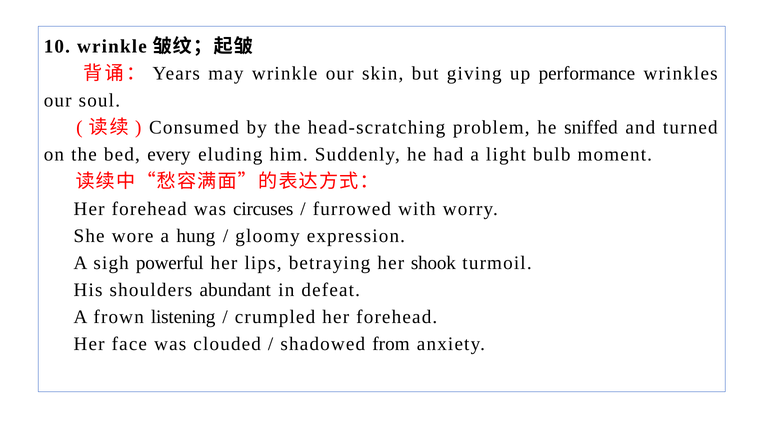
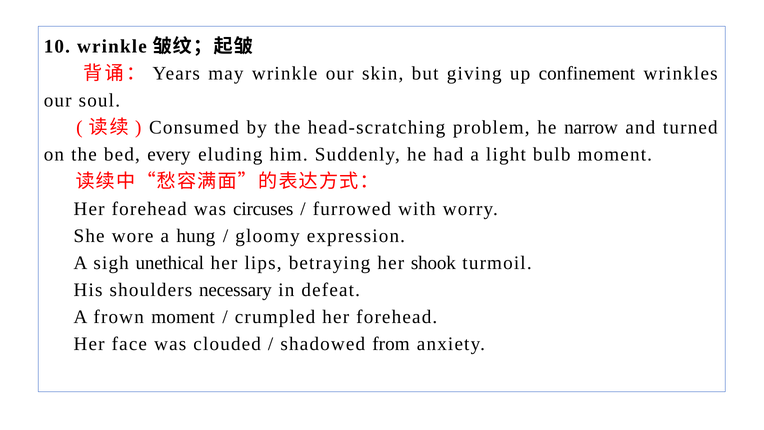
performance: performance -> confinement
sniffed: sniffed -> narrow
powerful: powerful -> unethical
abundant: abundant -> necessary
frown listening: listening -> moment
